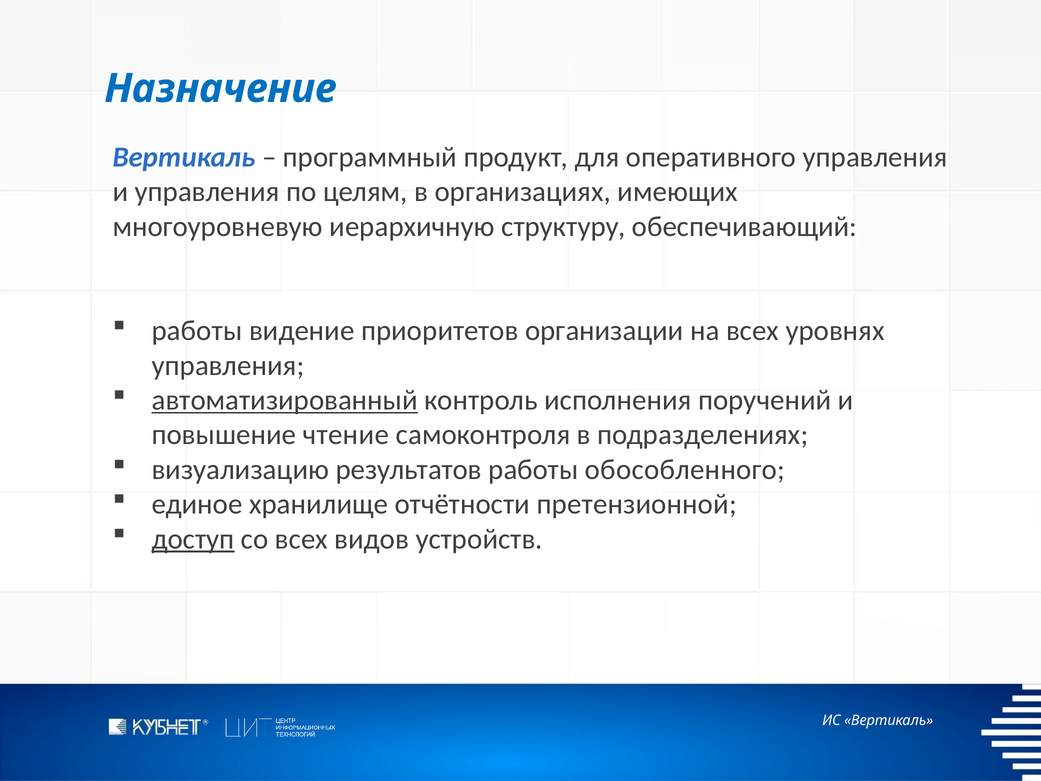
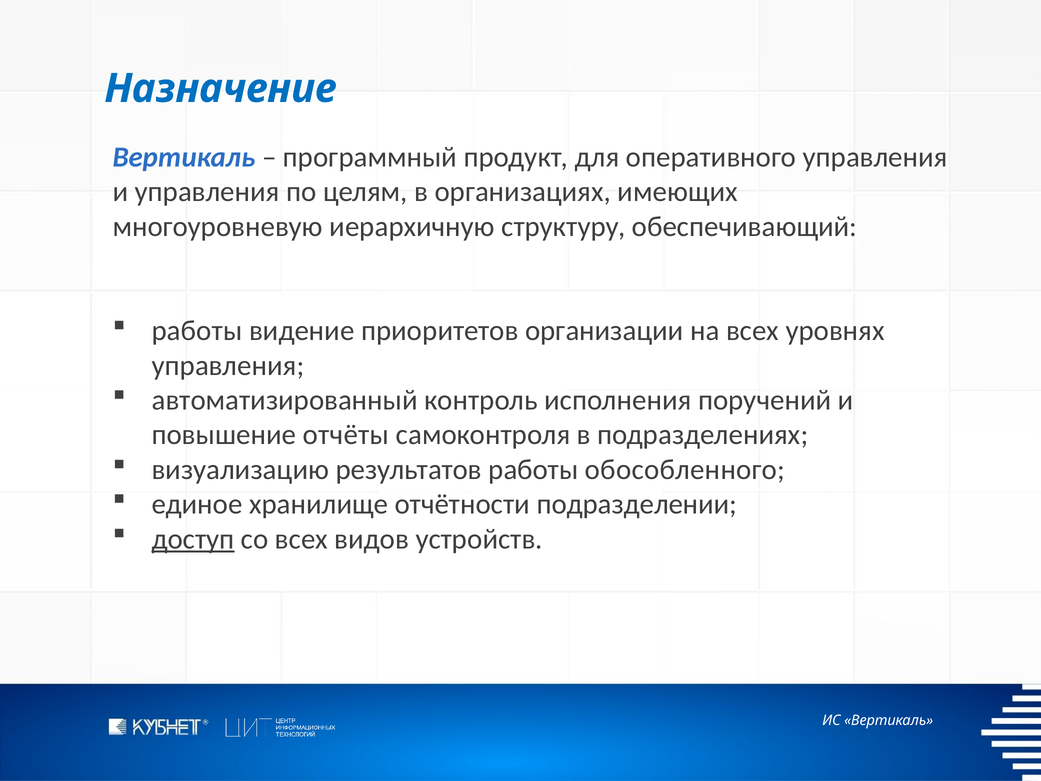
автоматизированный underline: present -> none
чтение: чтение -> отчёты
претензионной: претензионной -> подразделении
